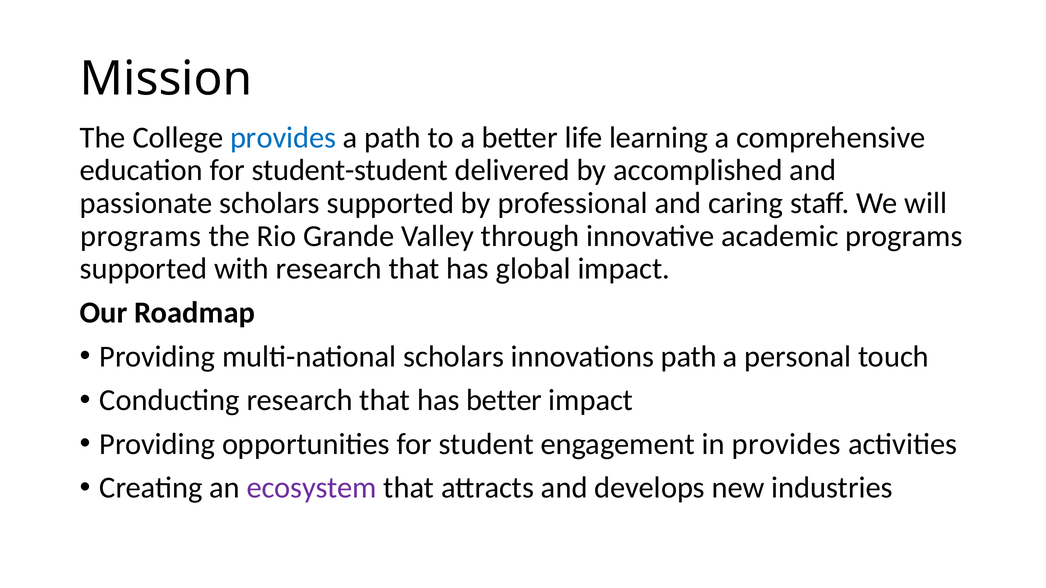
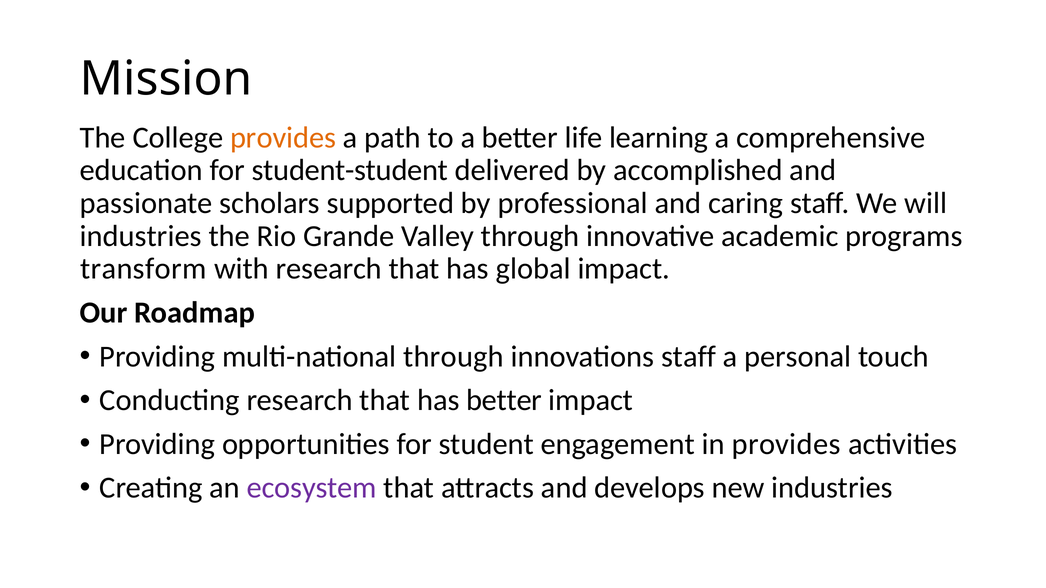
provides at (283, 138) colour: blue -> orange
programs at (141, 236): programs -> industries
supported at (144, 269): supported -> transform
multi-national scholars: scholars -> through
innovations path: path -> staff
